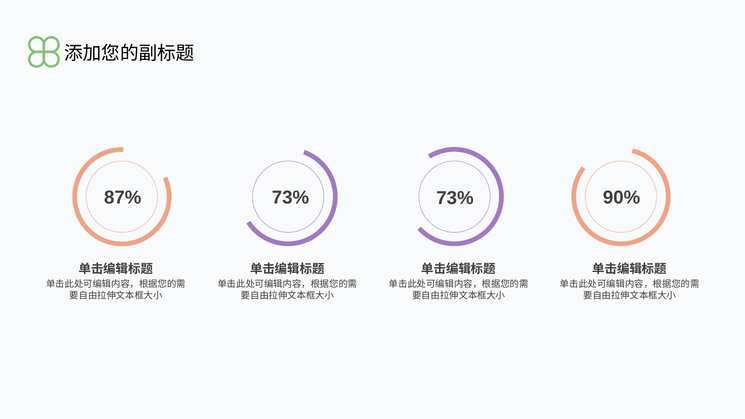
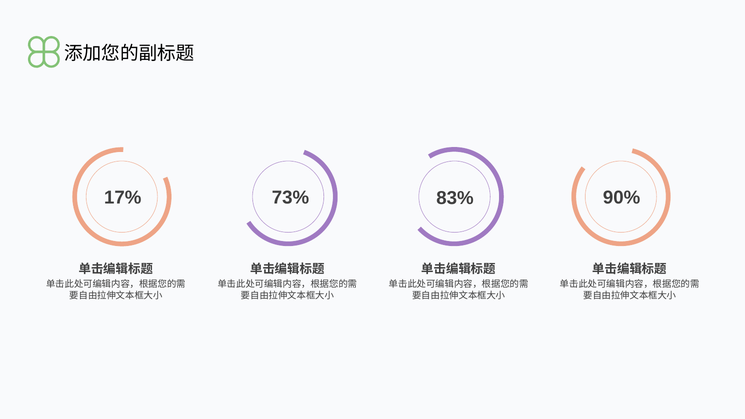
87%: 87% -> 17%
73% 73%: 73% -> 83%
